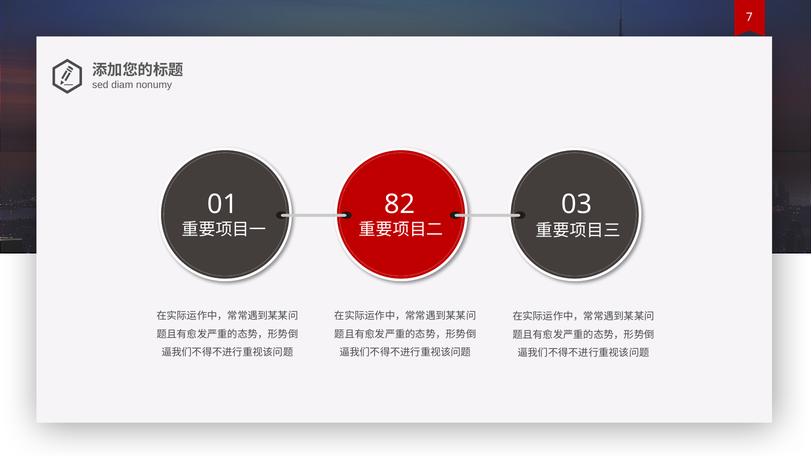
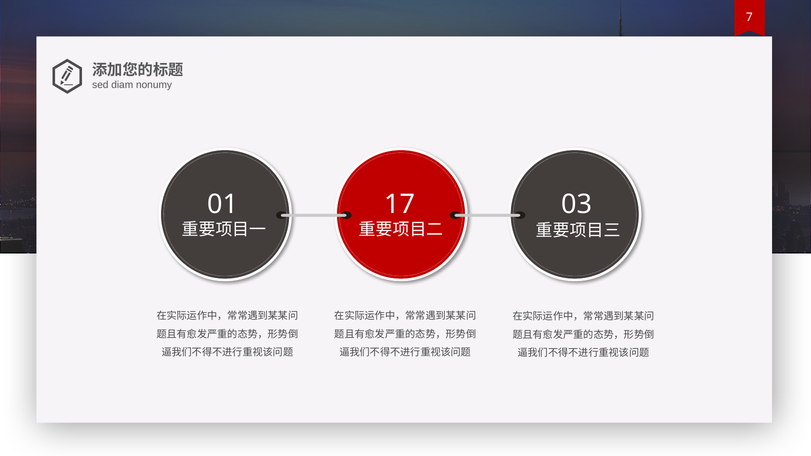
82: 82 -> 17
